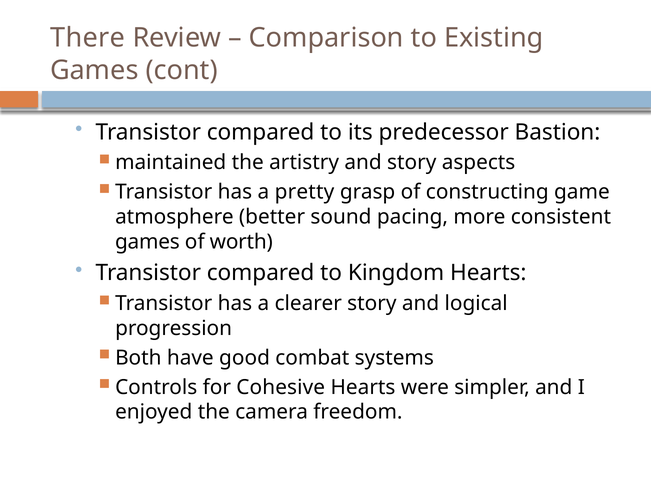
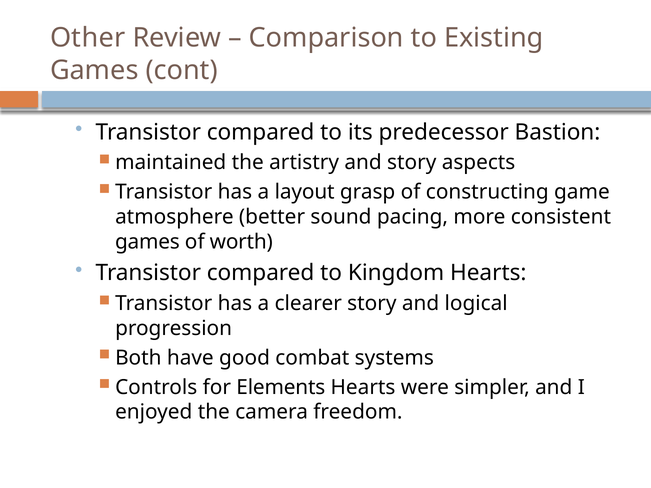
There: There -> Other
pretty: pretty -> layout
Cohesive: Cohesive -> Elements
